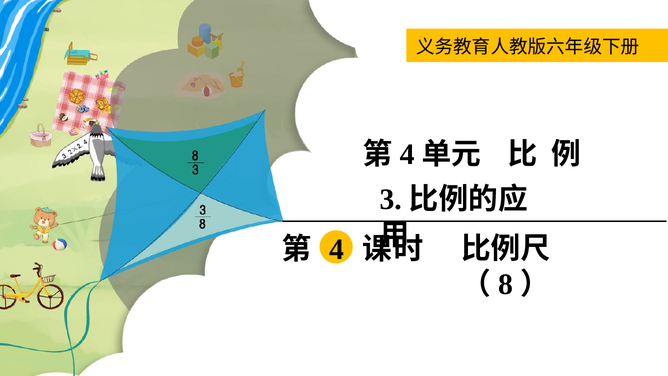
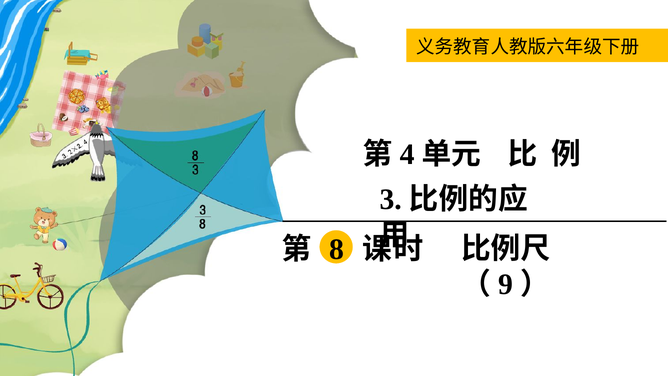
4 at (337, 249): 4 -> 8
8: 8 -> 9
